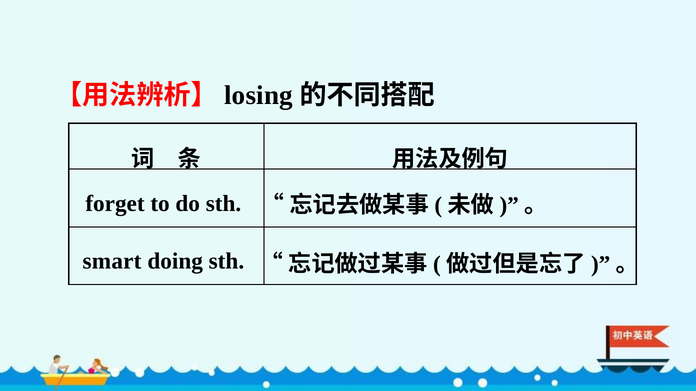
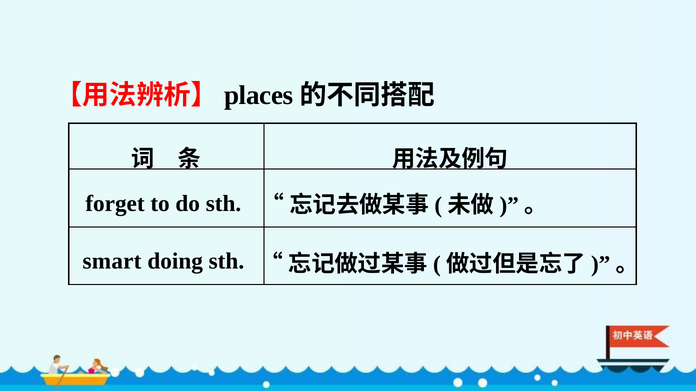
losing: losing -> places
